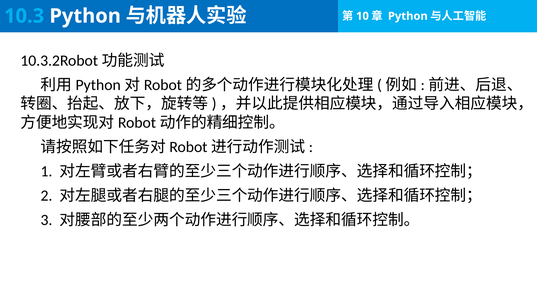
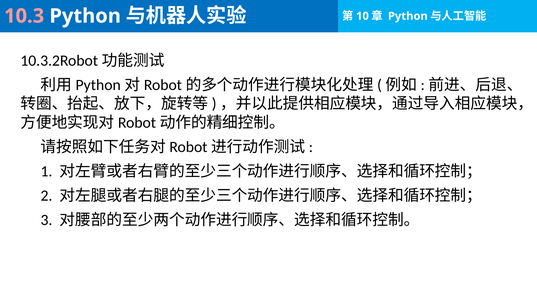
10.3 colour: light blue -> pink
